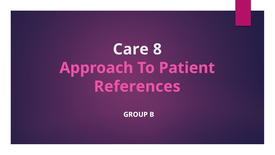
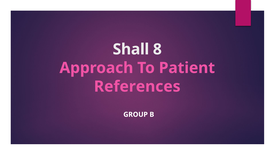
Care: Care -> Shall
